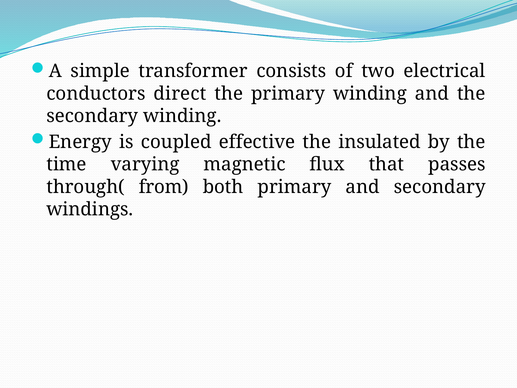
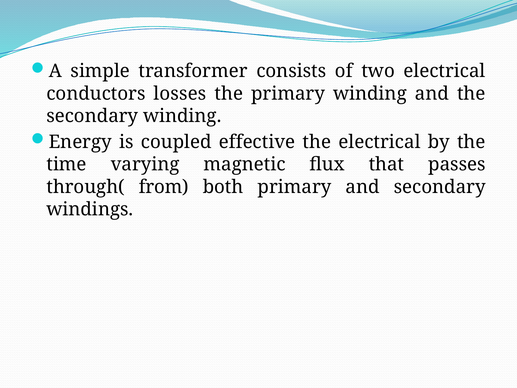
direct: direct -> losses
the insulated: insulated -> electrical
